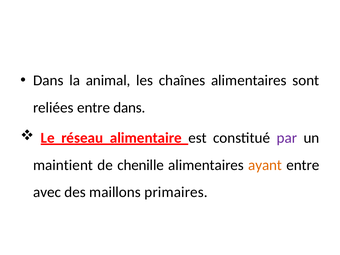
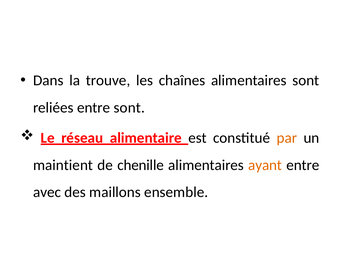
animal: animal -> trouve
entre dans: dans -> sont
par colour: purple -> orange
primaires: primaires -> ensemble
